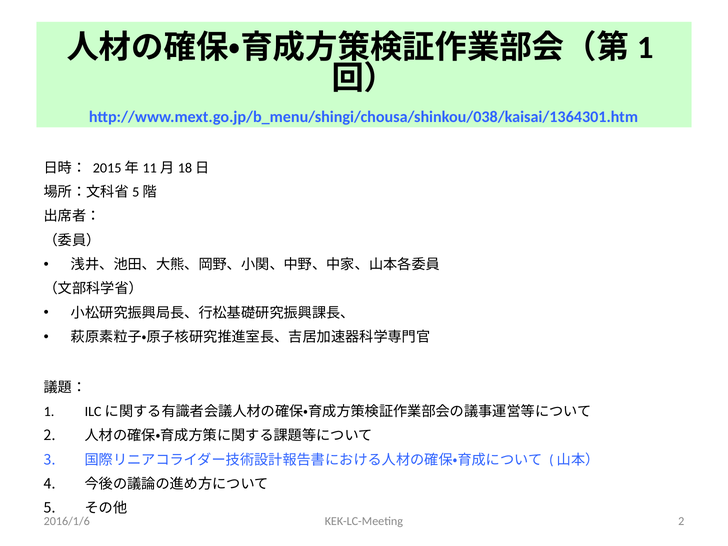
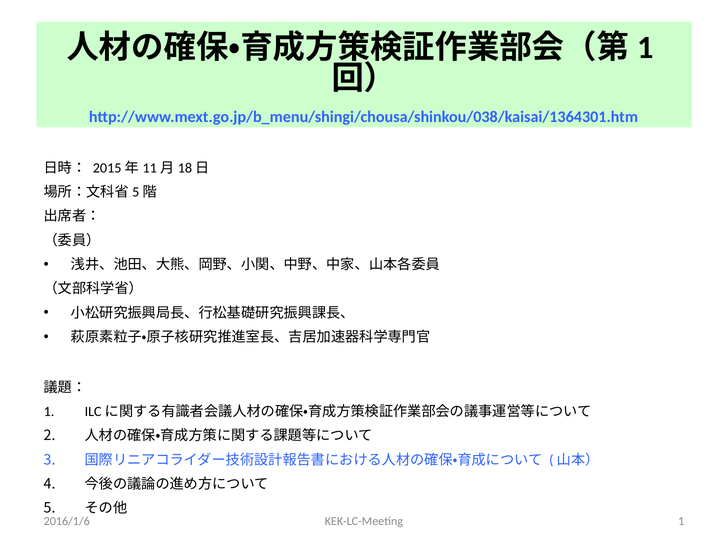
KEK-LC-Meeting 2: 2 -> 1
